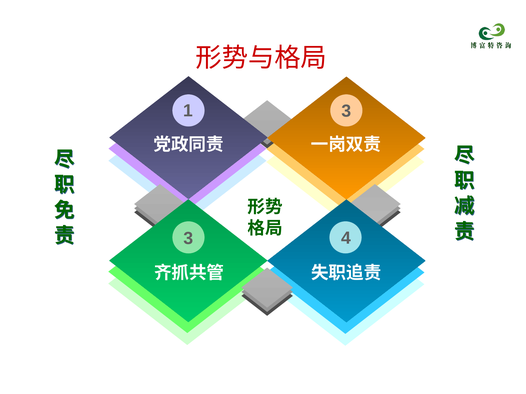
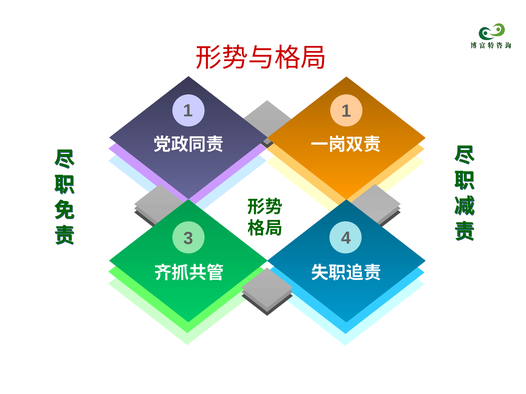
1 3: 3 -> 1
